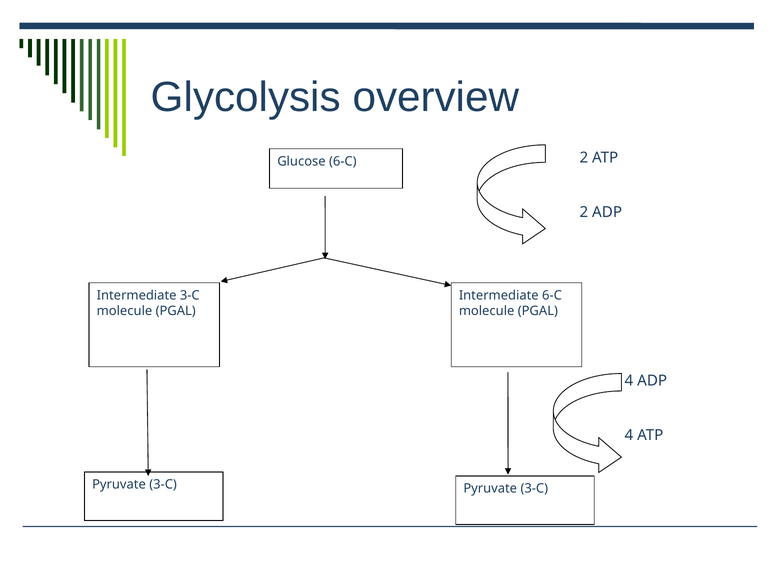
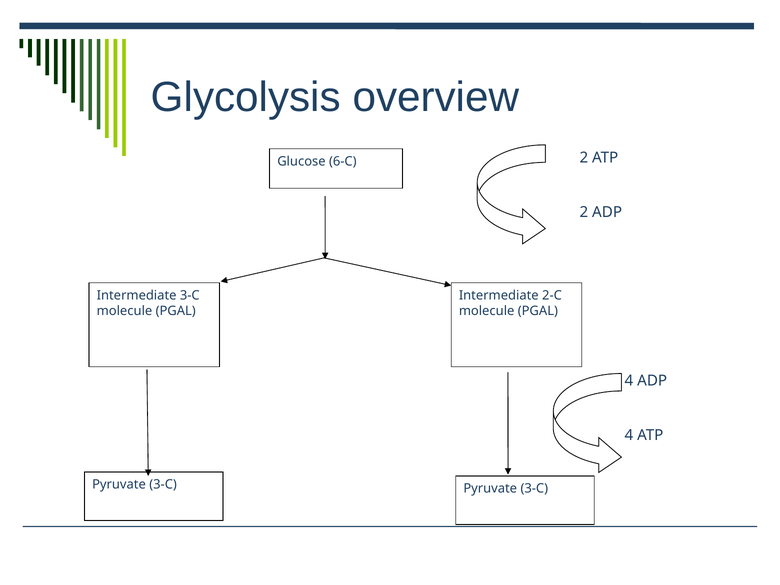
Intermediate 6-C: 6-C -> 2-C
